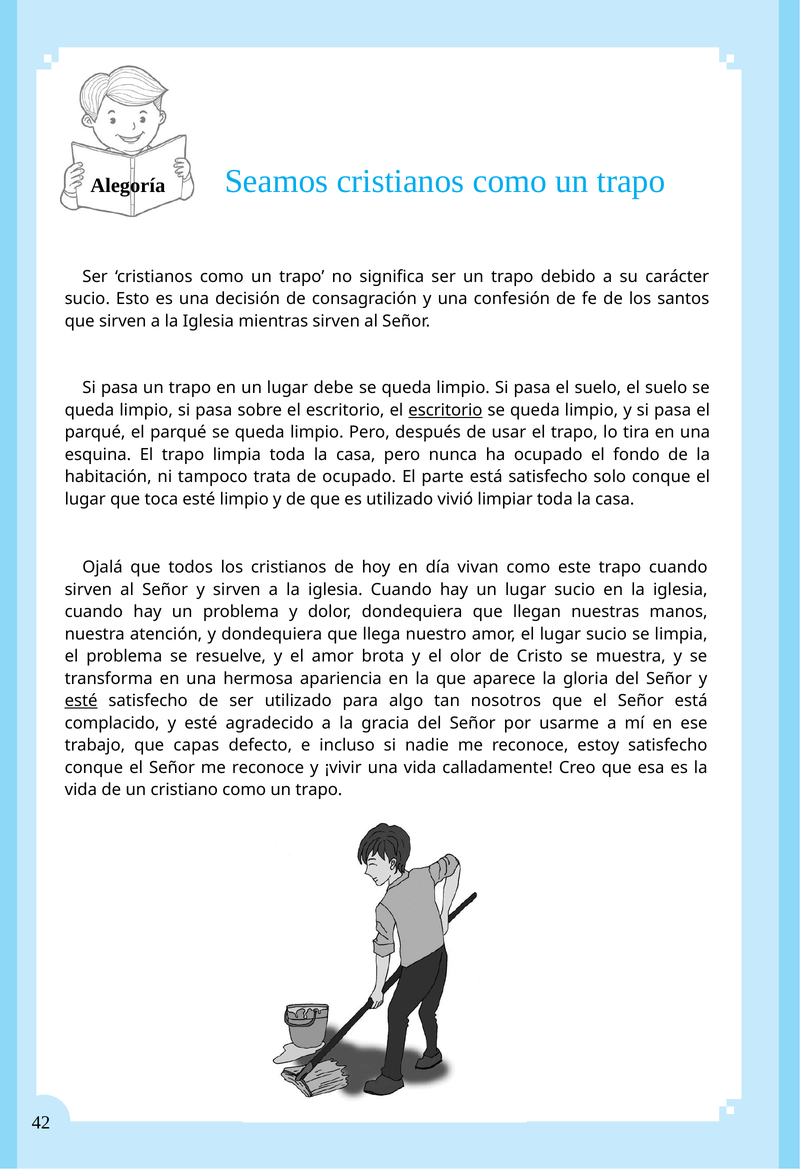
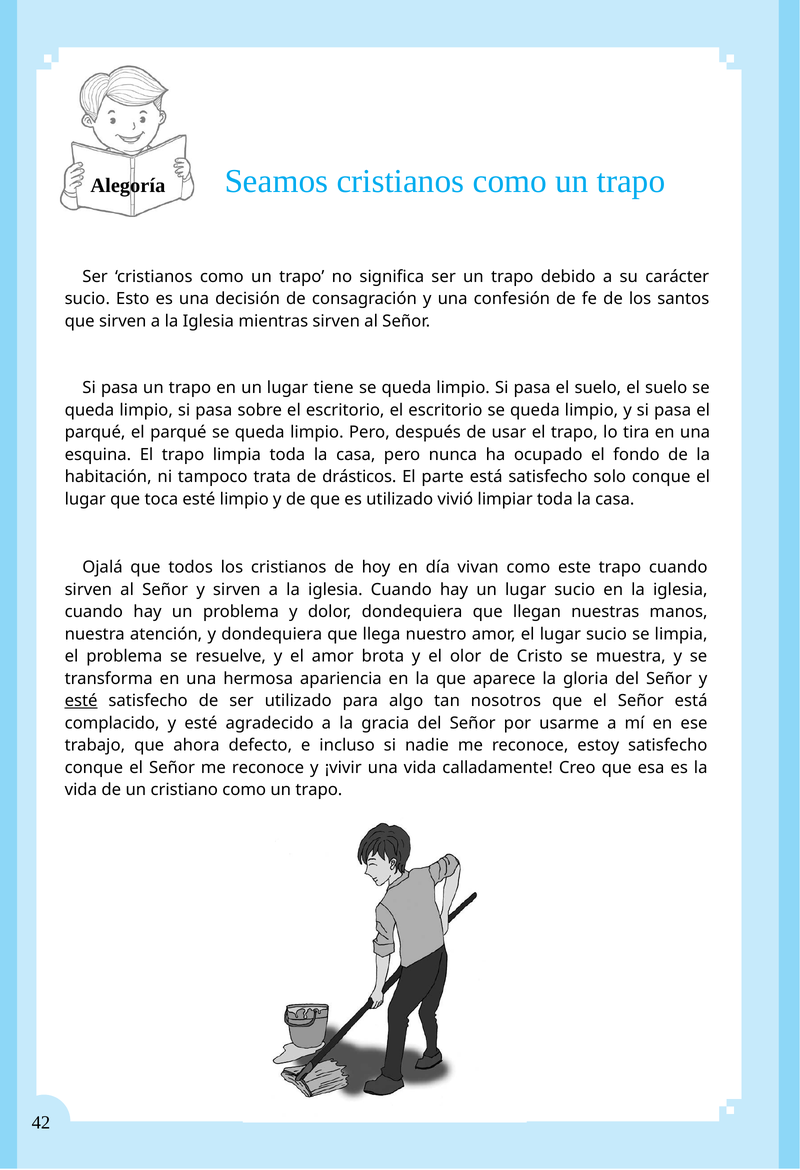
debe: debe -> tiene
escritorio at (445, 410) underline: present -> none
de ocupado: ocupado -> drásticos
capas: capas -> ahora
